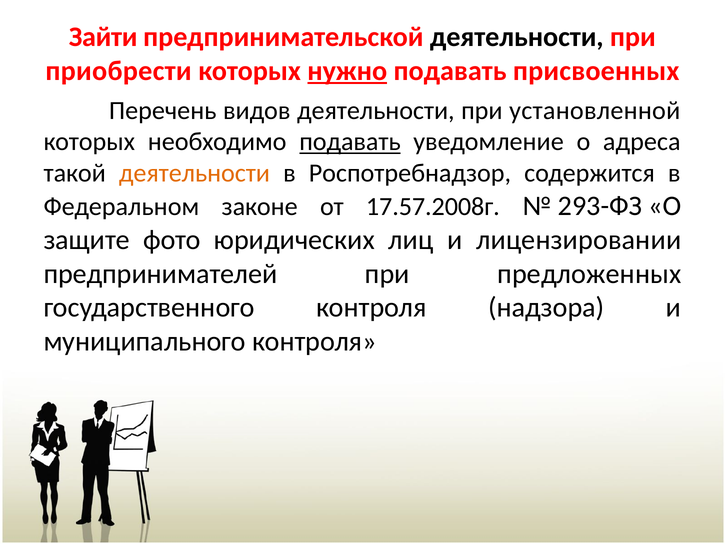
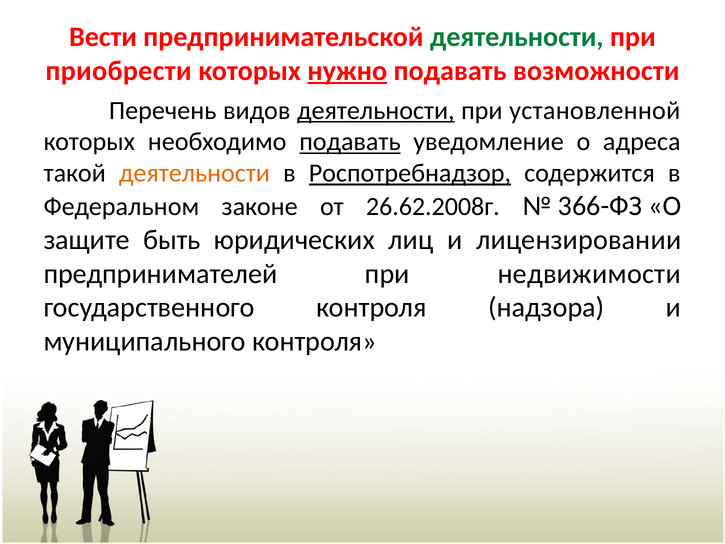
Зайти: Зайти -> Вести
деятельности at (517, 37) colour: black -> green
присвоенных: присвоенных -> возможности
деятельности at (376, 110) underline: none -> present
Роспотребнадзор underline: none -> present
17.57.2008г: 17.57.2008г -> 26.62.2008г
293-ФЗ: 293-ФЗ -> 366-ФЗ
фото: фото -> быть
предложенных: предложенных -> недвижимости
